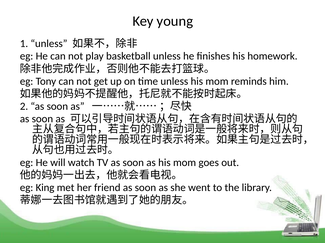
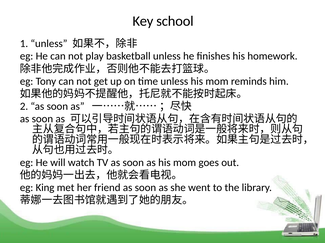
young: young -> school
